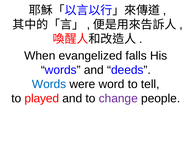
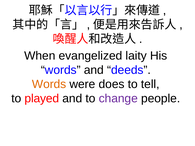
falls: falls -> laity
Words at (49, 84) colour: blue -> orange
word: word -> does
